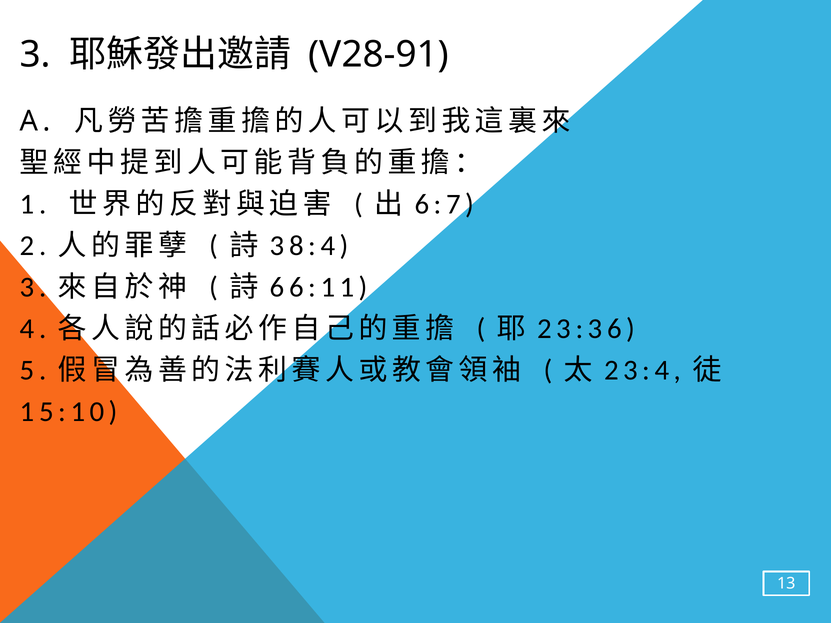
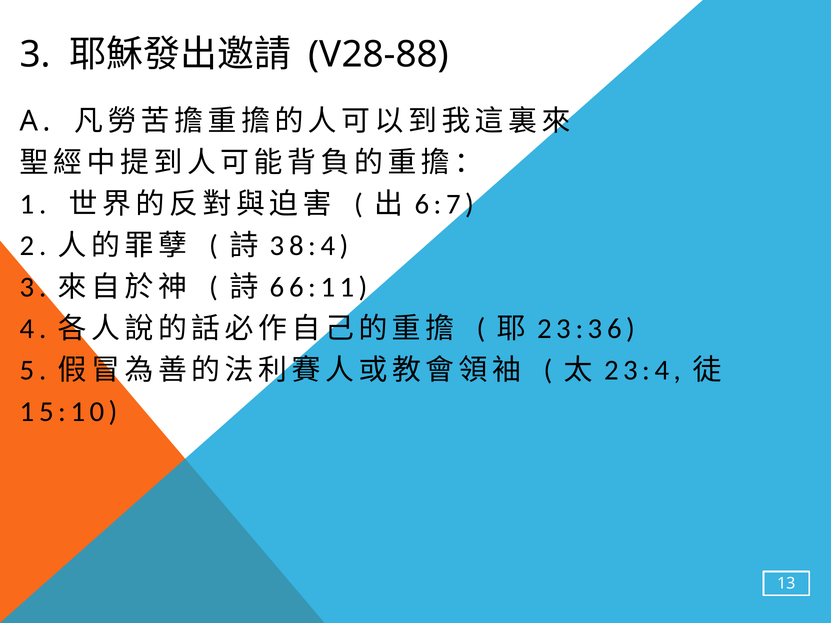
V28-91: V28-91 -> V28-88
